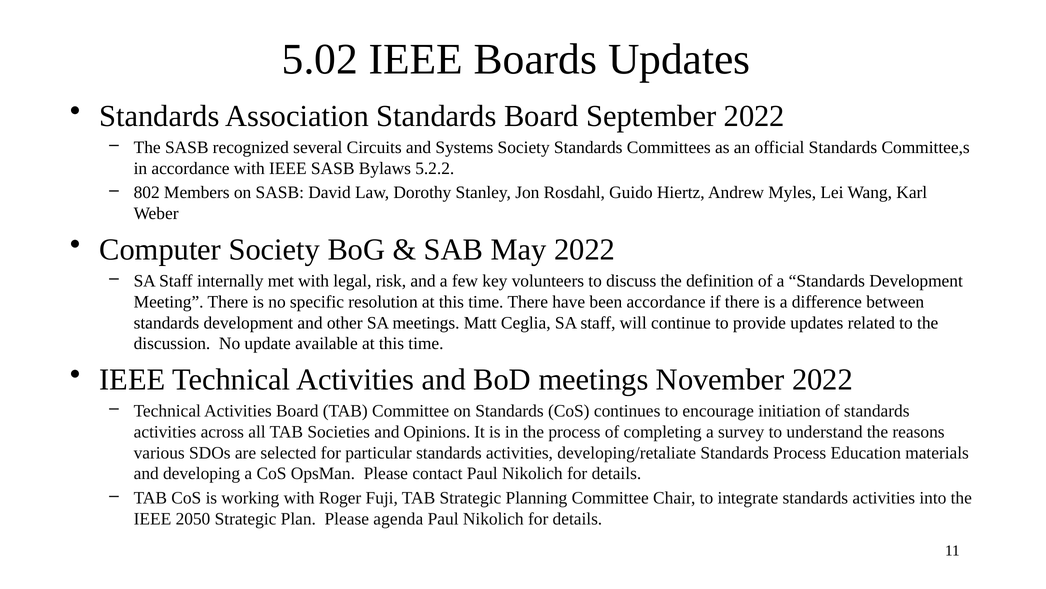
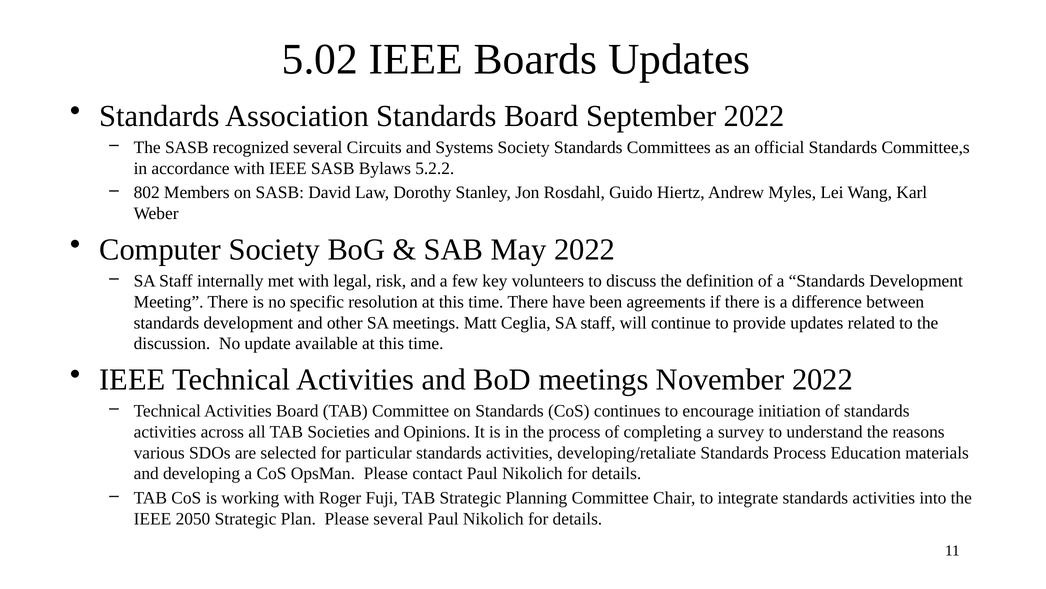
been accordance: accordance -> agreements
Please agenda: agenda -> several
